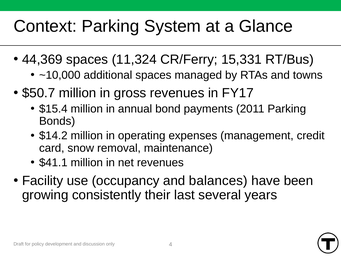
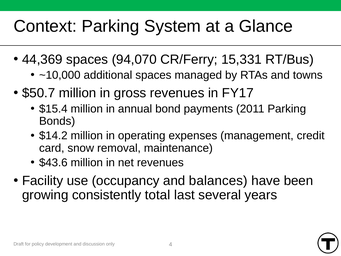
11,324: 11,324 -> 94,070
$41.1: $41.1 -> $43.6
their: their -> total
